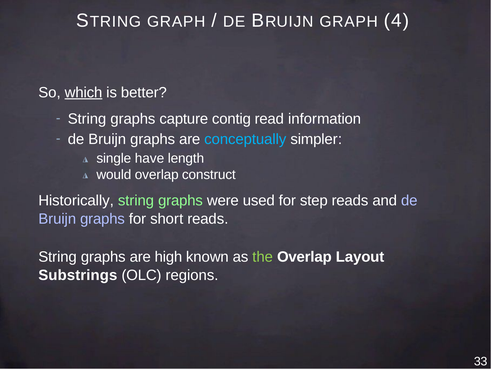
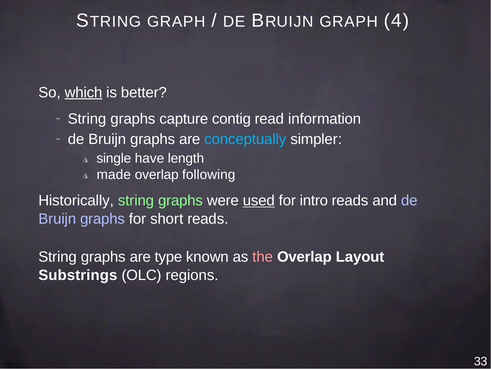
would: would -> made
construct: construct -> following
used underline: none -> present
step: step -> intro
high: high -> type
the colour: light green -> pink
